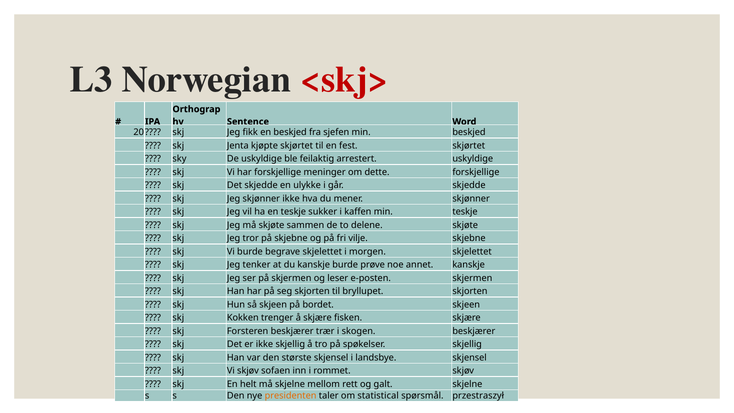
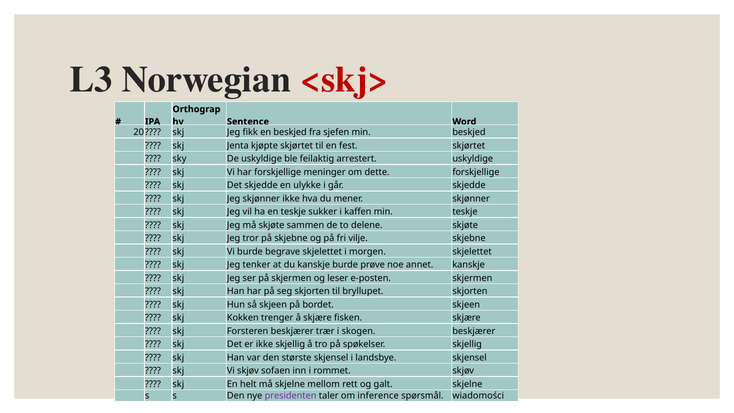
presidenten colour: orange -> purple
statistical: statistical -> inference
przestraszył: przestraszył -> wiadomości
